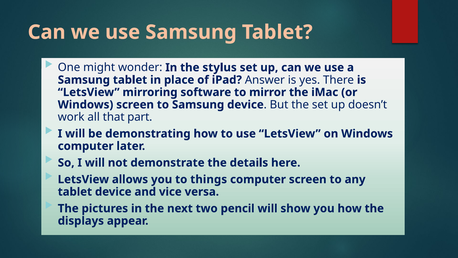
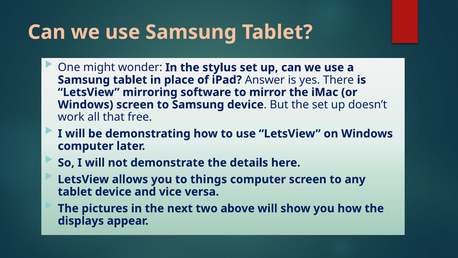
part: part -> free
pencil: pencil -> above
